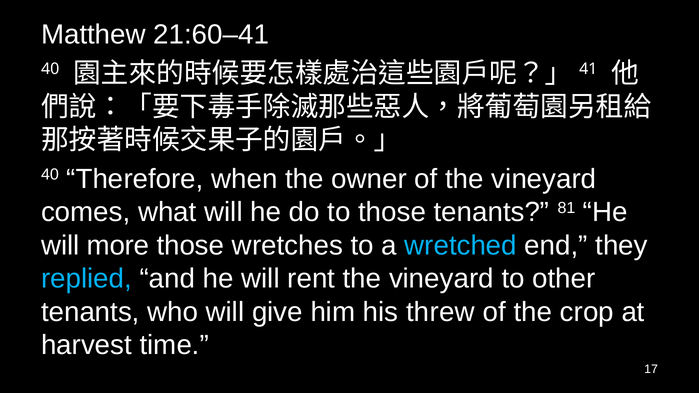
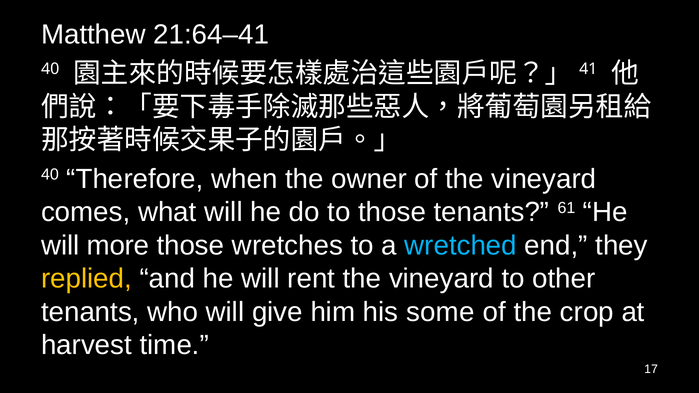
21:60–41: 21:60–41 -> 21:64–41
81: 81 -> 61
replied colour: light blue -> yellow
threw: threw -> some
